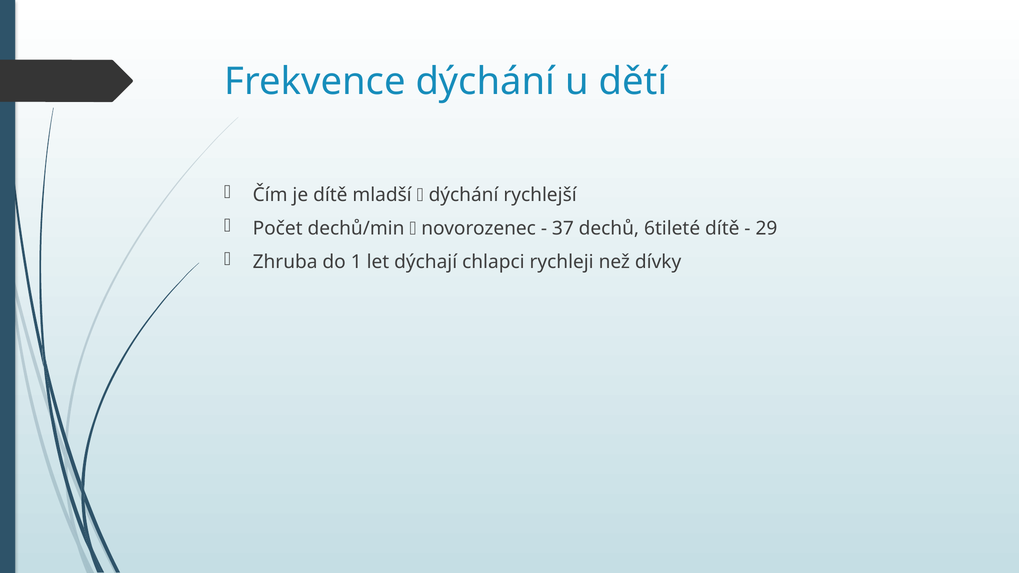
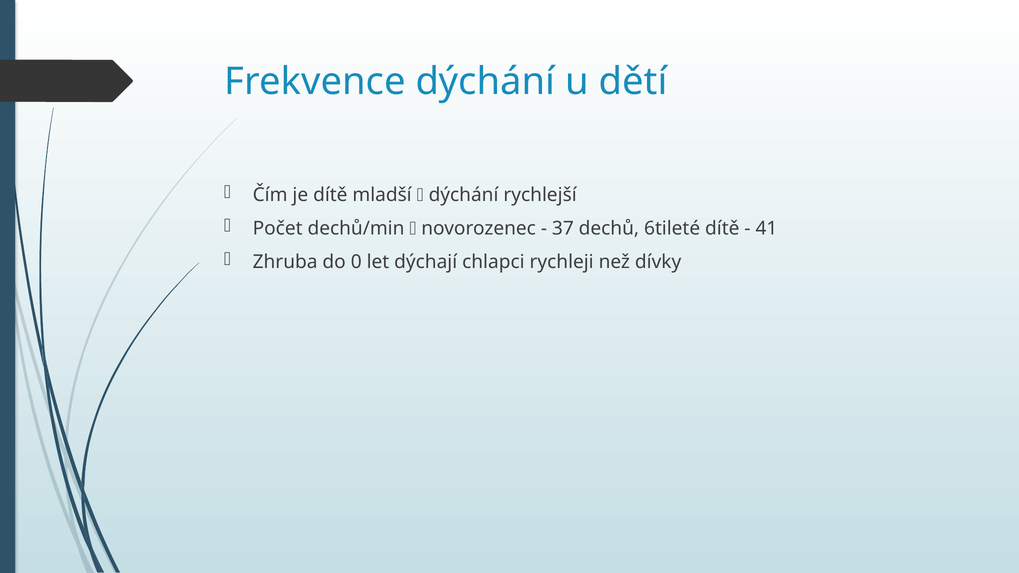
29: 29 -> 41
1: 1 -> 0
